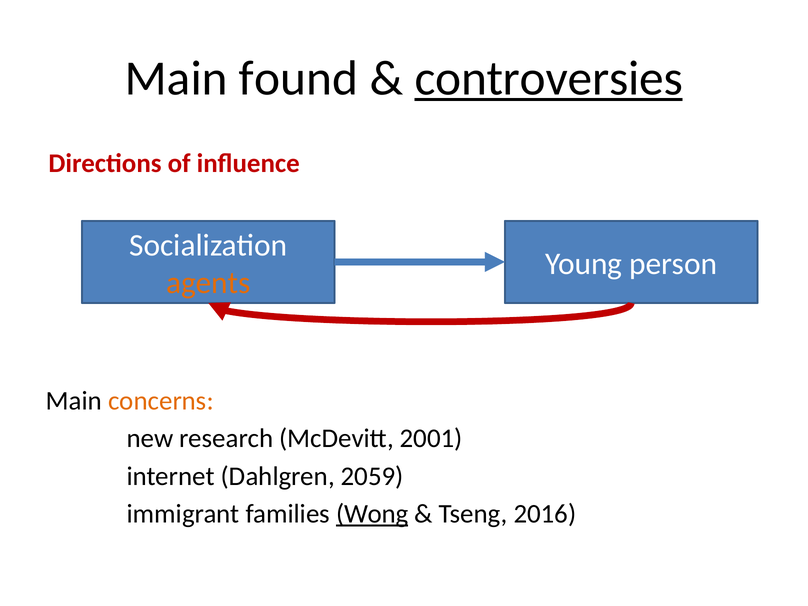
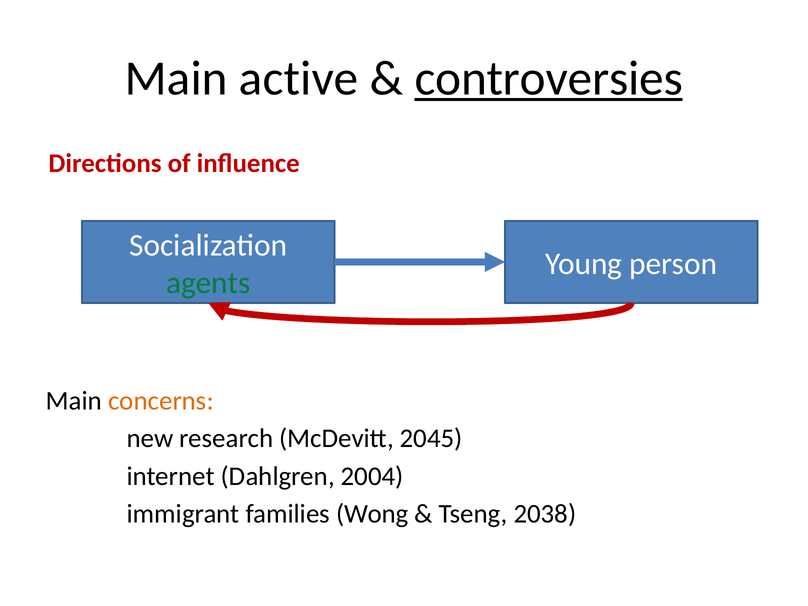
found: found -> active
agents colour: orange -> green
2001: 2001 -> 2045
2059: 2059 -> 2004
Wong underline: present -> none
2016: 2016 -> 2038
